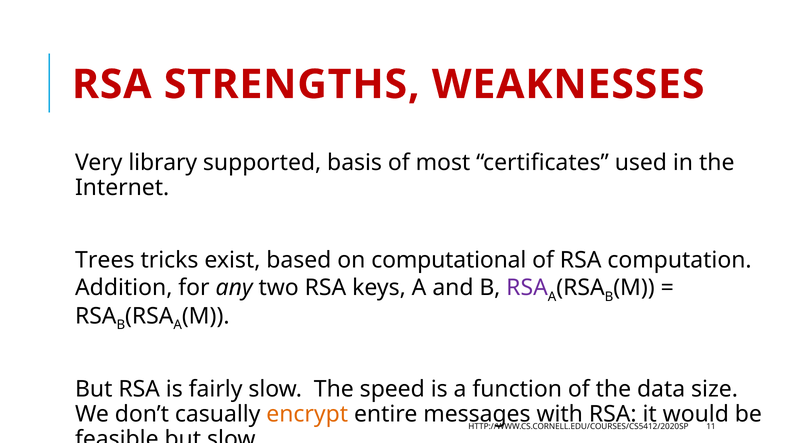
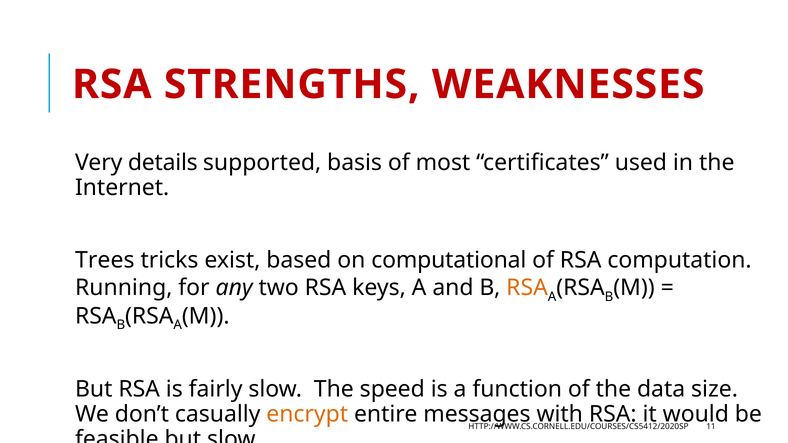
library: library -> details
Addition: Addition -> Running
RSA at (527, 288) colour: purple -> orange
